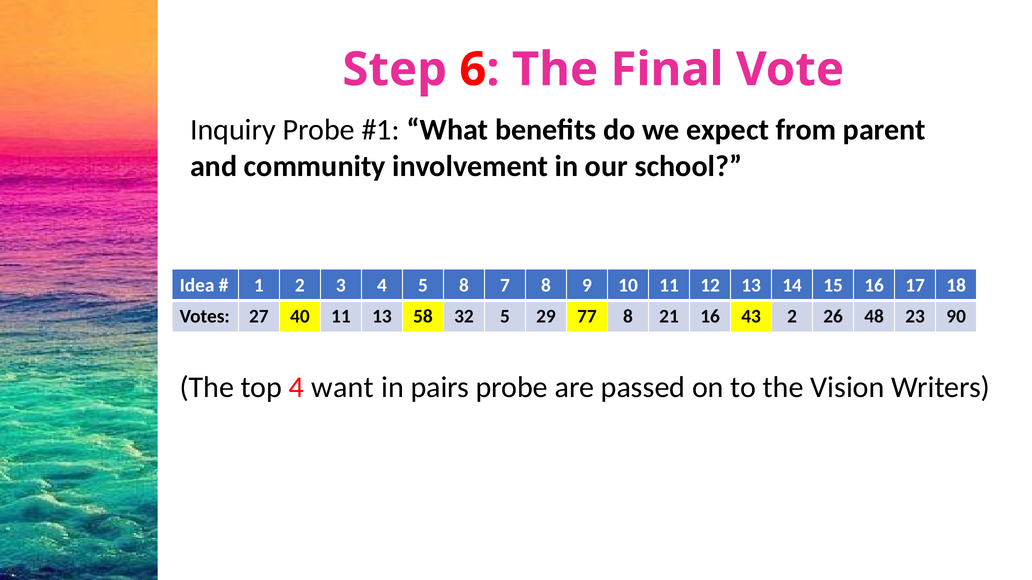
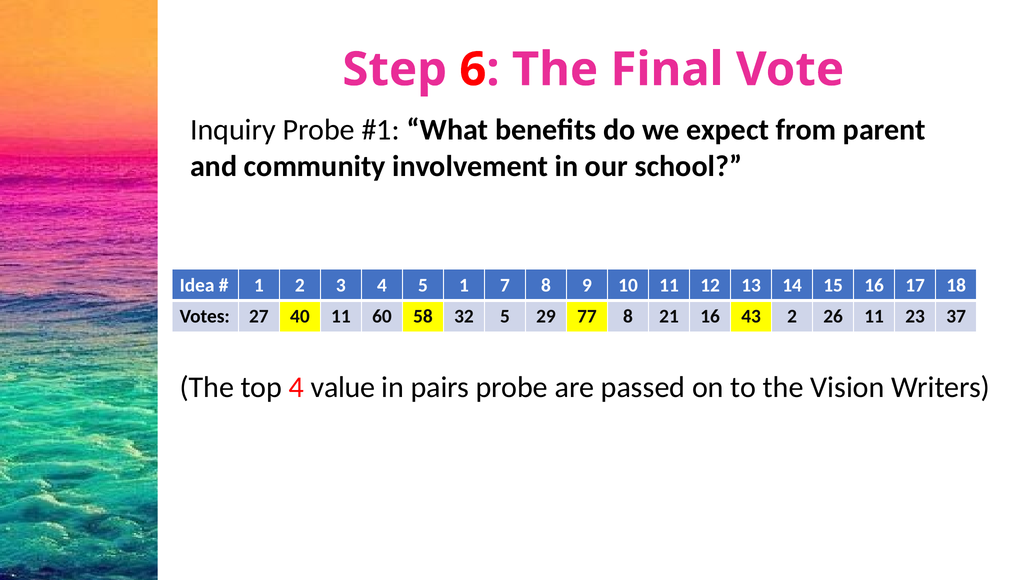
5 8: 8 -> 1
11 13: 13 -> 60
26 48: 48 -> 11
90: 90 -> 37
want: want -> value
